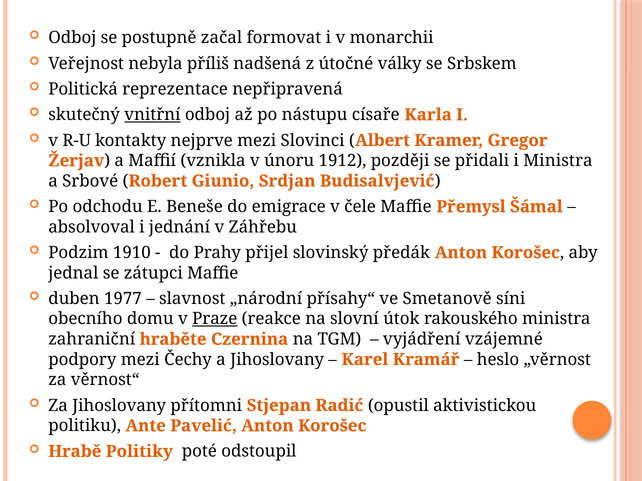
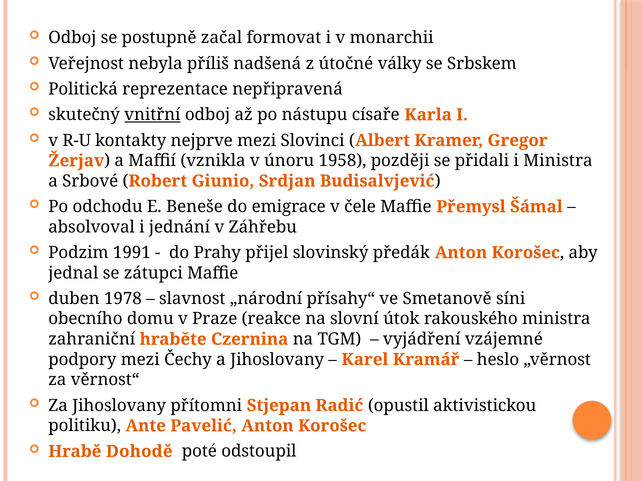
1912: 1912 -> 1958
1910: 1910 -> 1991
1977: 1977 -> 1978
Praze underline: present -> none
Politiky: Politiky -> Dohodě
